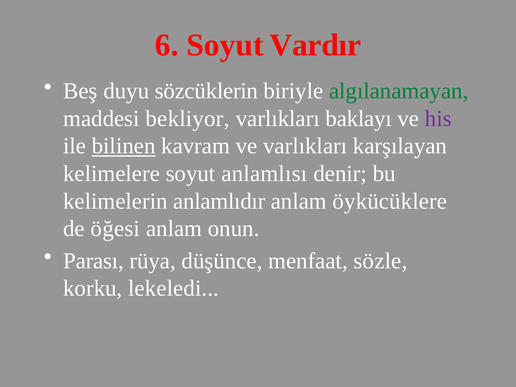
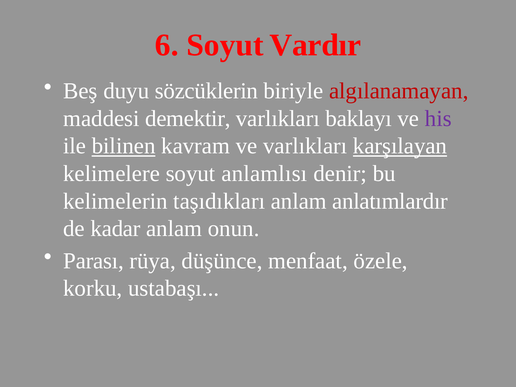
algılanamayan colour: green -> red
bekliyor: bekliyor -> demektir
karşılayan underline: none -> present
anlamlıdır: anlamlıdır -> taşıdıkları
öykücüklere: öykücüklere -> anlatımlardır
öğesi: öğesi -> kadar
sözle: sözle -> özele
lekeledi: lekeledi -> ustabaşı
